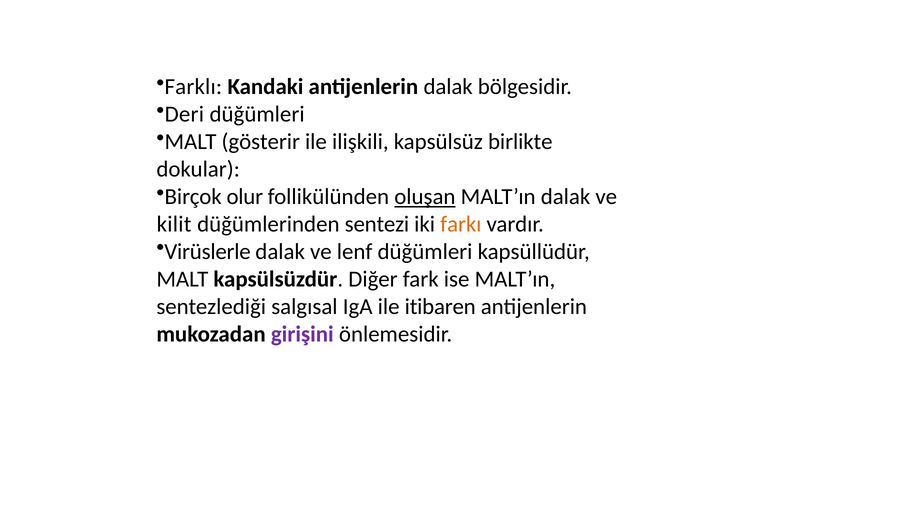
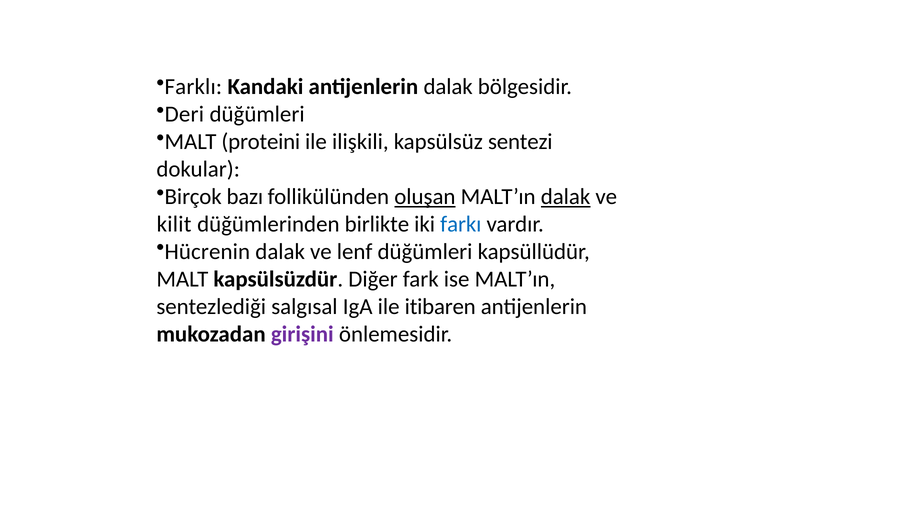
gösterir: gösterir -> proteini
birlikte: birlikte -> sentezi
olur: olur -> bazı
dalak at (566, 197) underline: none -> present
sentezi: sentezi -> birlikte
farkı colour: orange -> blue
Virüslerle: Virüslerle -> Hücrenin
